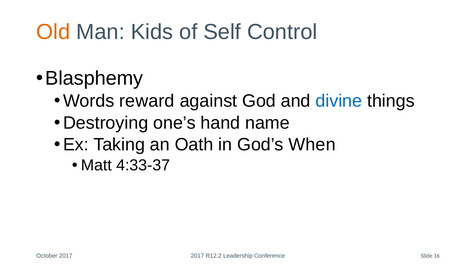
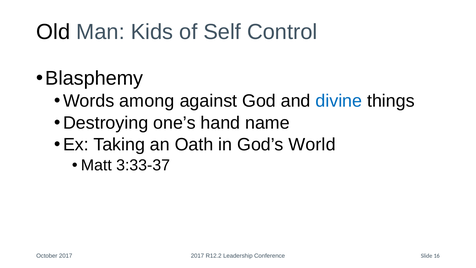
Old colour: orange -> black
reward: reward -> among
When: When -> World
4:33-37: 4:33-37 -> 3:33-37
